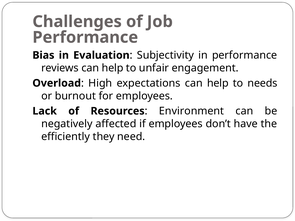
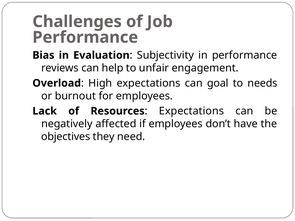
expectations can help: help -> goal
Environment at (191, 111): Environment -> Expectations
efficiently: efficiently -> objectives
